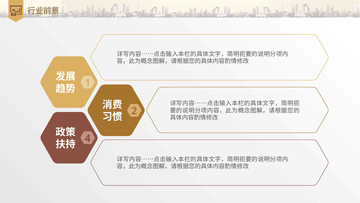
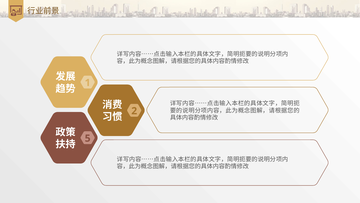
4: 4 -> 5
